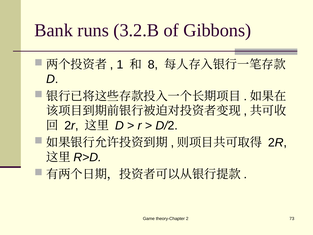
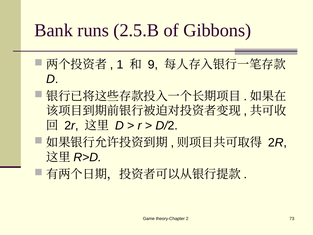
3.2.B: 3.2.B -> 2.5.B
8: 8 -> 9
